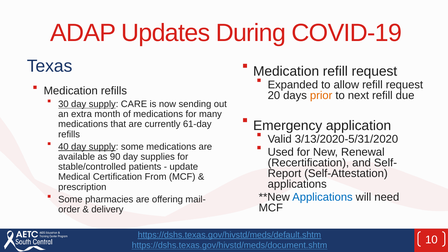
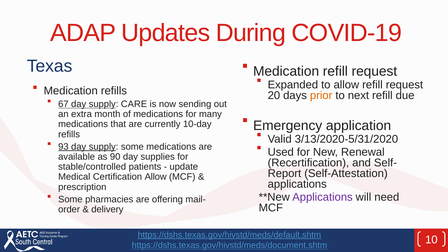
30: 30 -> 67
61-day: 61-day -> 10-day
40: 40 -> 93
Certification From: From -> Allow
Applications at (322, 197) colour: blue -> purple
